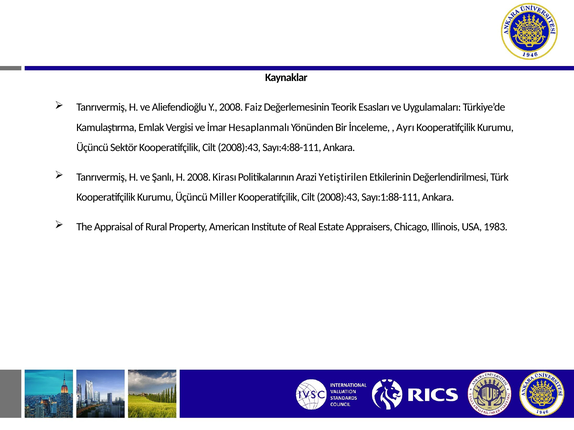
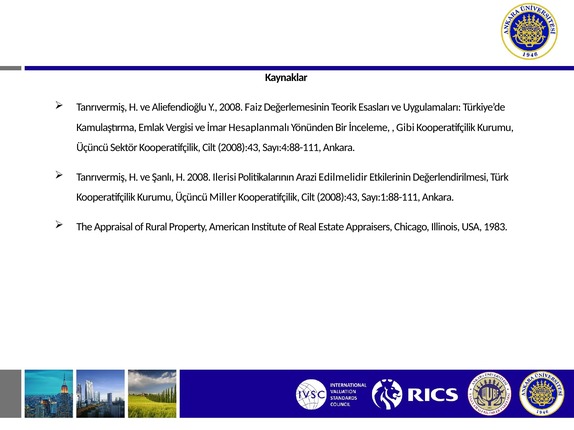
Ayrı: Ayrı -> Gibi
Kirası: Kirası -> Ilerisi
Yetiştirilen: Yetiştirilen -> Edilmelidir
